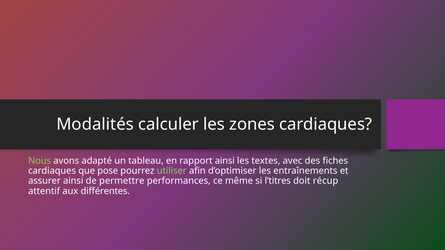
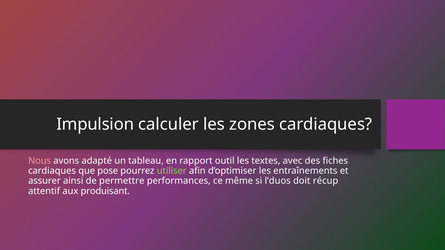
Modalités: Modalités -> Impulsion
Nous colour: light green -> pink
rapport ainsi: ainsi -> outil
l’titres: l’titres -> l’duos
différentes: différentes -> produisant
